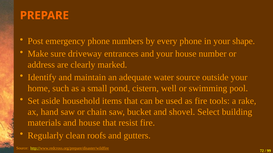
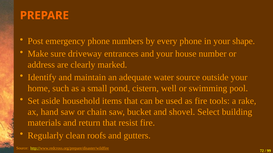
and house: house -> return
